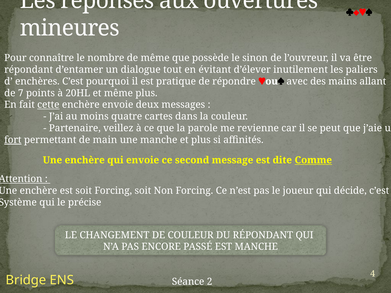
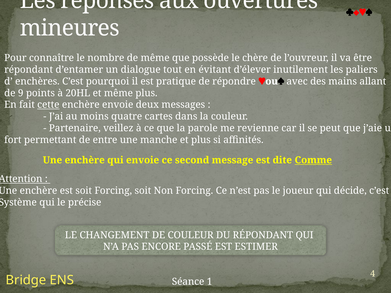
sinon: sinon -> chère
7: 7 -> 9
fort underline: present -> none
main: main -> entre
EST MANCHE: MANCHE -> ESTIMER
2: 2 -> 1
